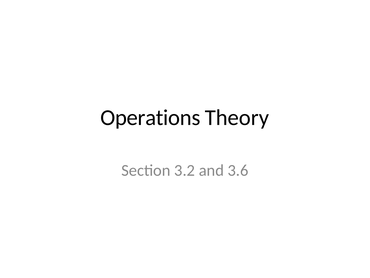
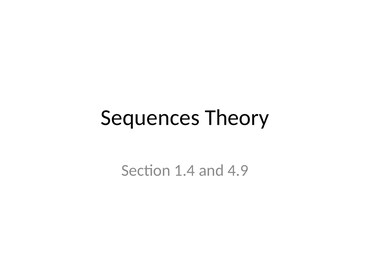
Operations: Operations -> Sequences
3.2: 3.2 -> 1.4
3.6: 3.6 -> 4.9
